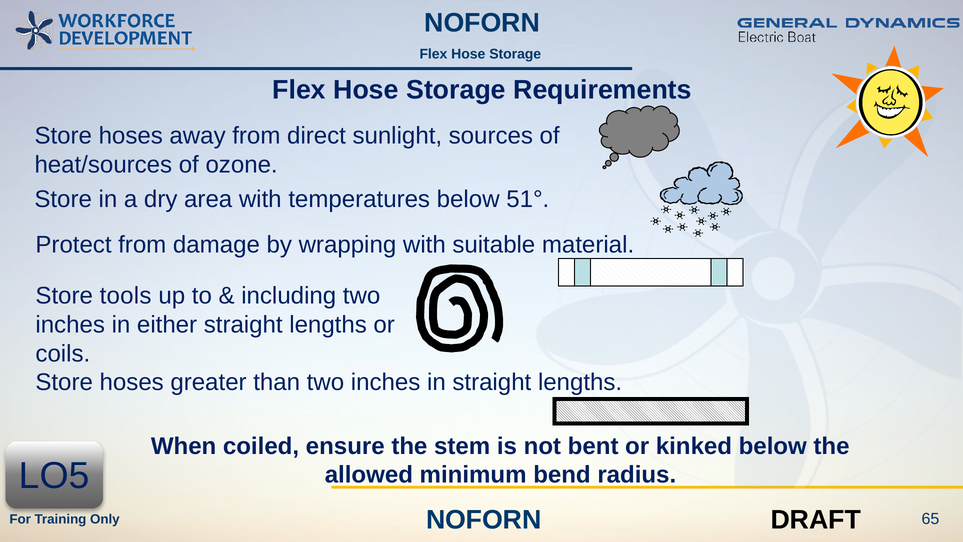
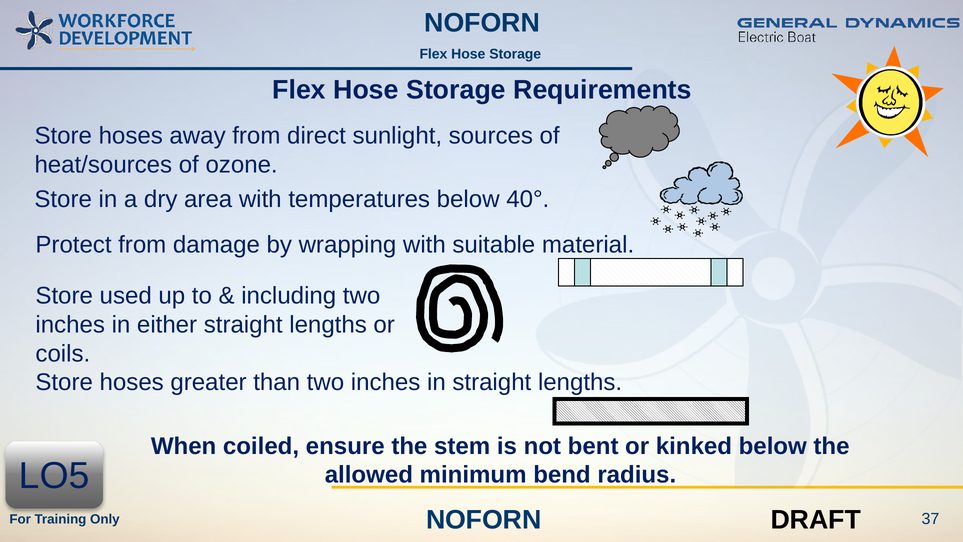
51°: 51° -> 40°
tools: tools -> used
65: 65 -> 37
